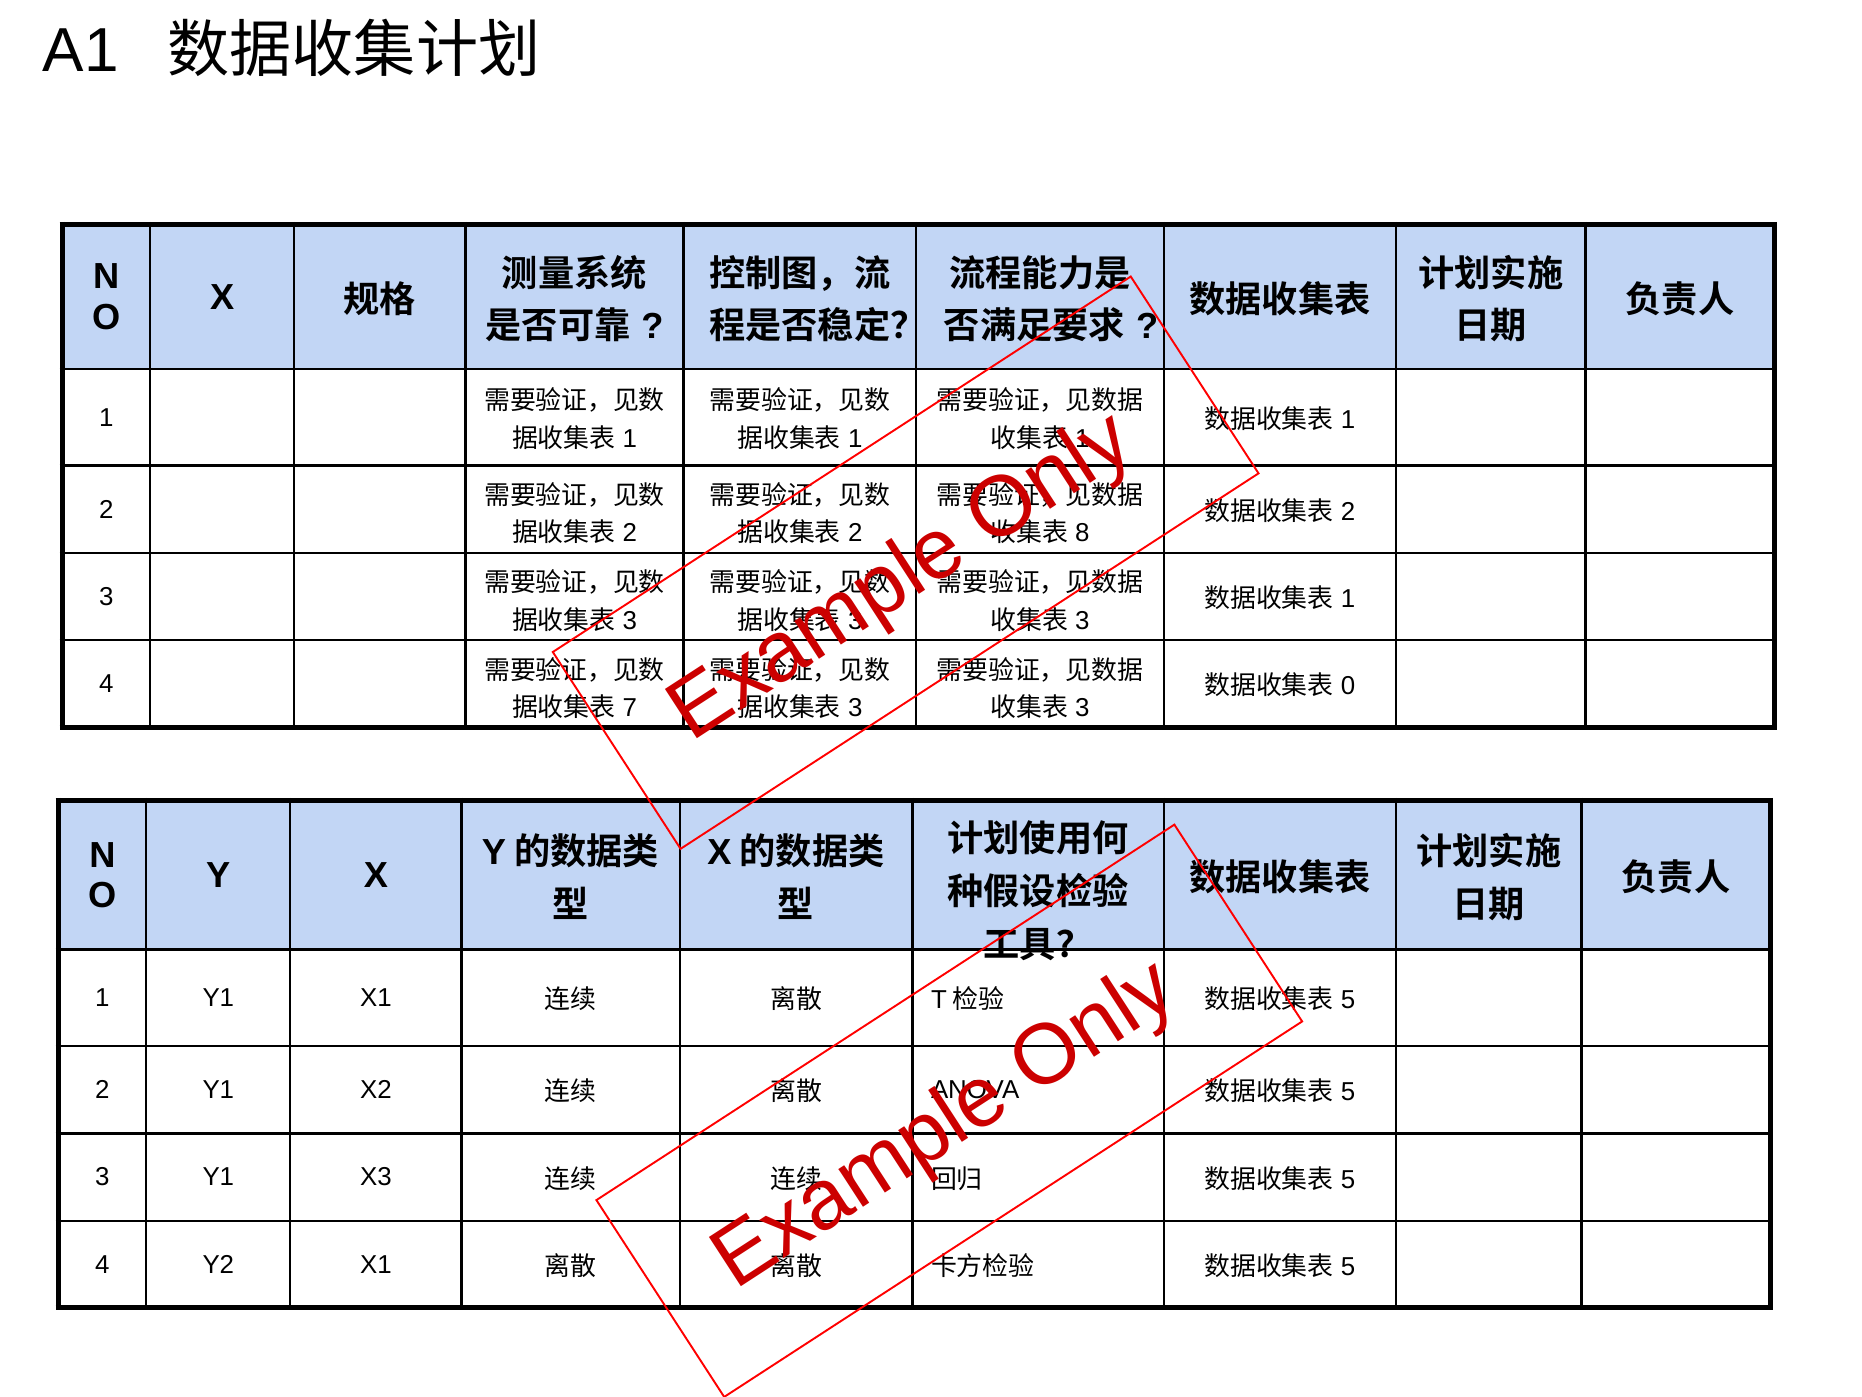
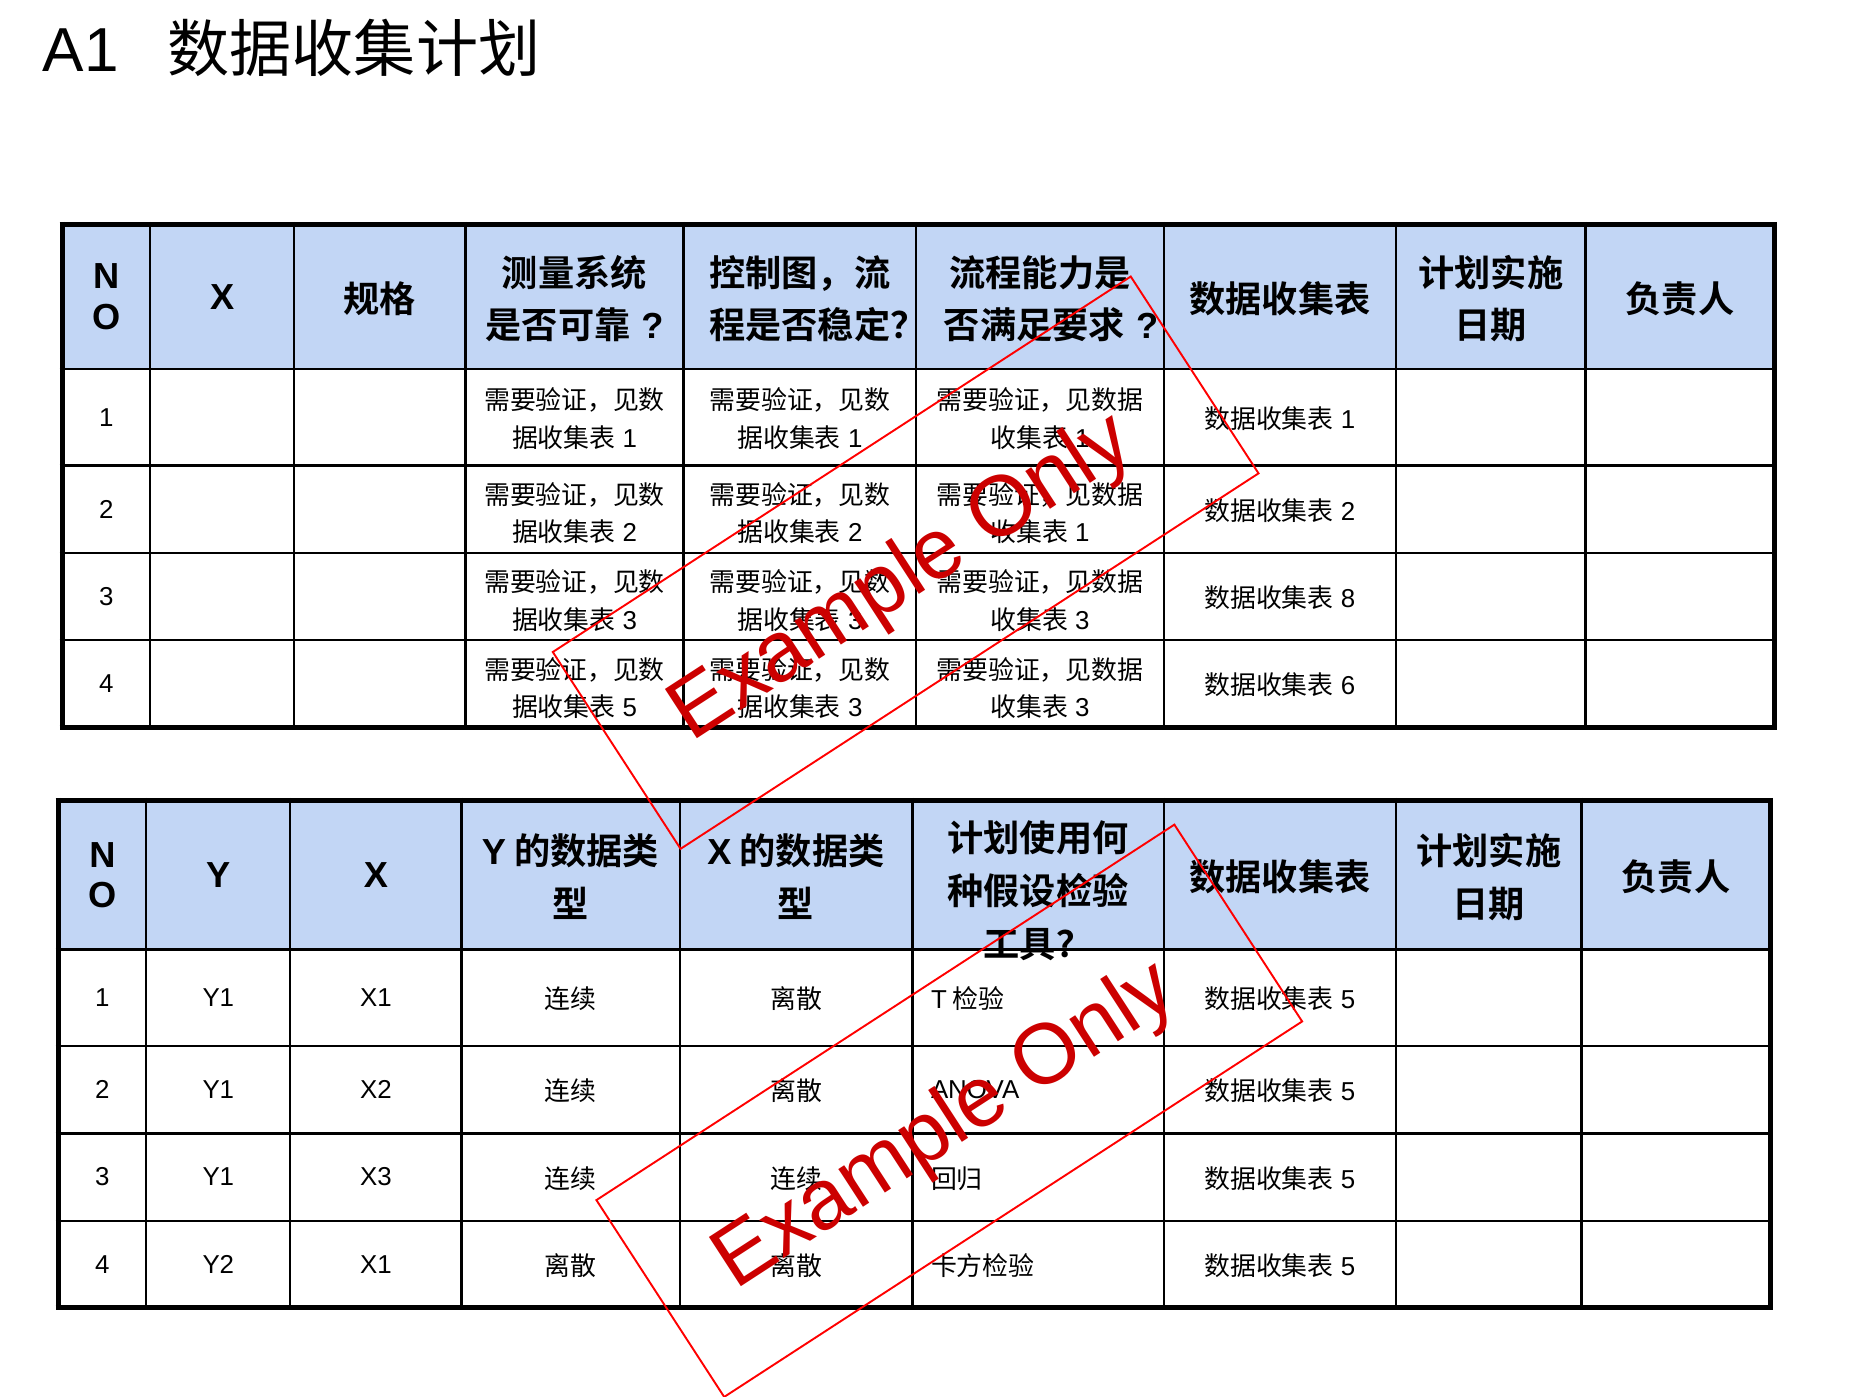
8 at (1082, 533): 8 -> 1
1 at (1348, 599): 1 -> 8
0: 0 -> 6
7 at (630, 708): 7 -> 5
